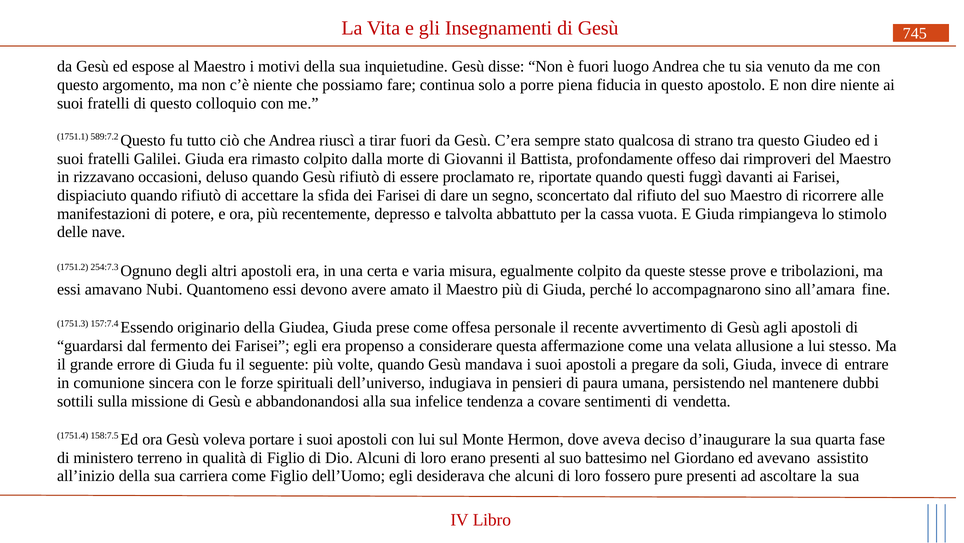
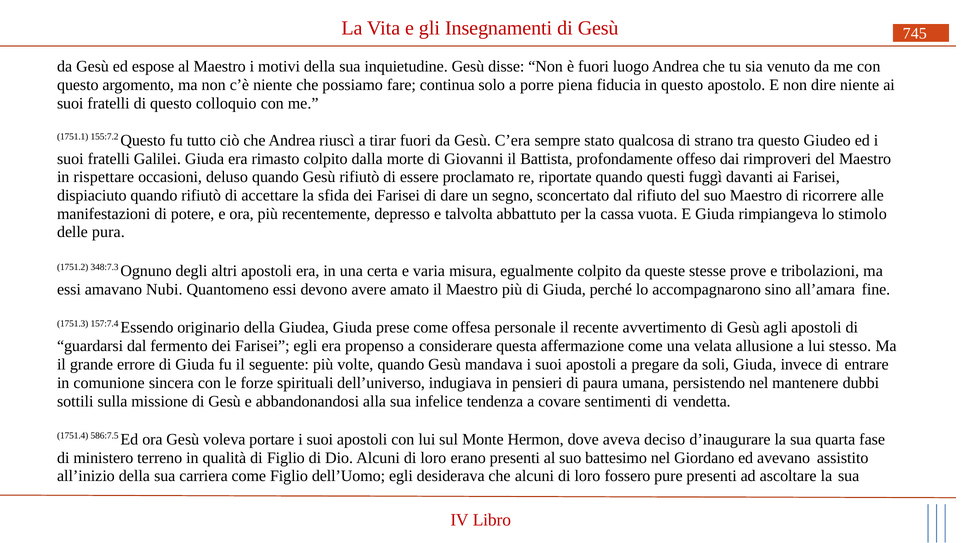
589:7.2: 589:7.2 -> 155:7.2
rizzavano: rizzavano -> rispettare
nave: nave -> pura
254:7.3: 254:7.3 -> 348:7.3
158:7.5: 158:7.5 -> 586:7.5
